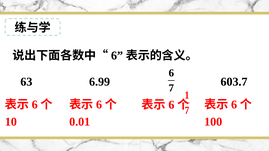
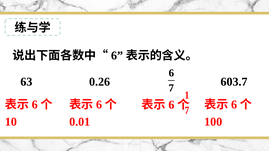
6.99: 6.99 -> 0.26
